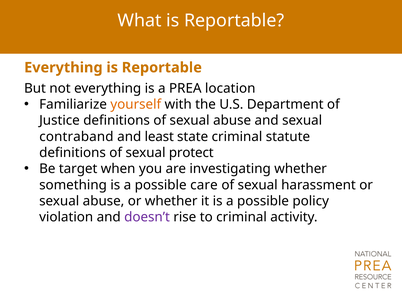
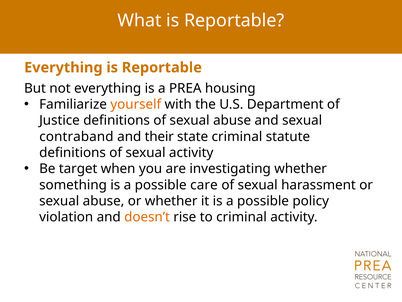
location: location -> housing
least: least -> their
sexual protect: protect -> activity
doesn’t colour: purple -> orange
